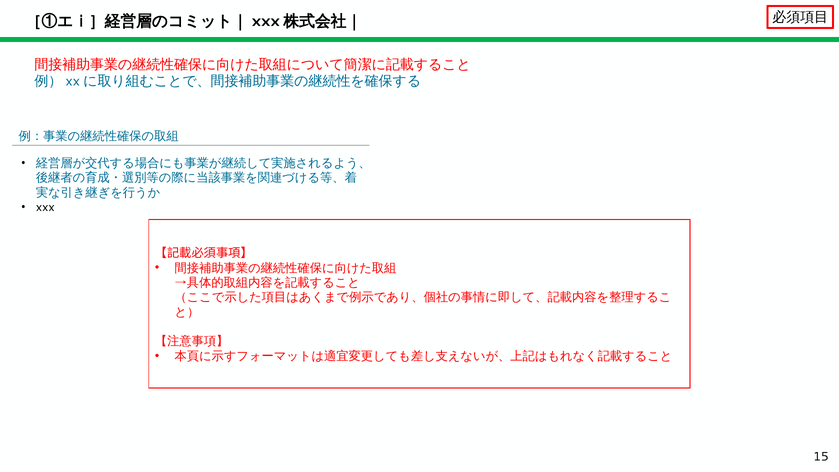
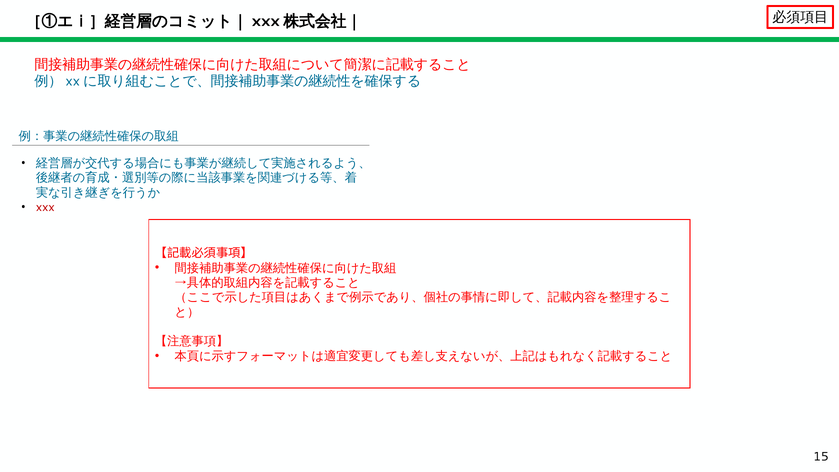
xxx colour: black -> red
